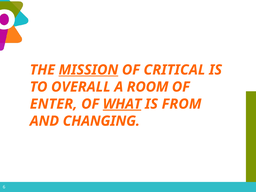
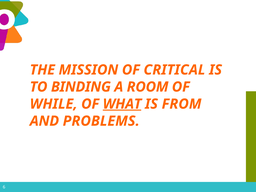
MISSION underline: present -> none
OVERALL: OVERALL -> BINDING
ENTER: ENTER -> WHILE
CHANGING: CHANGING -> PROBLEMS
